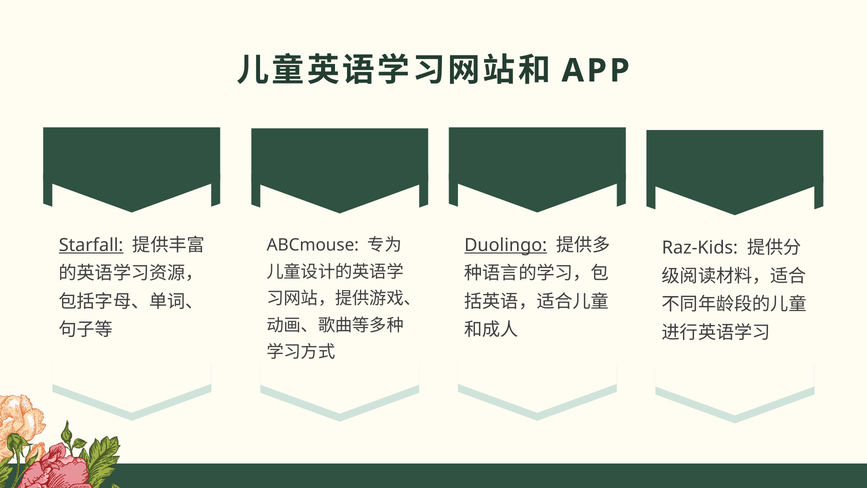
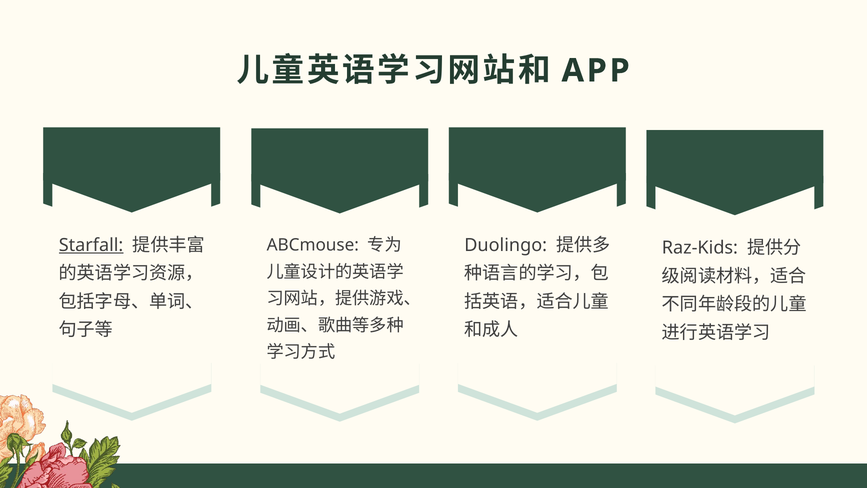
Duolingo underline: present -> none
